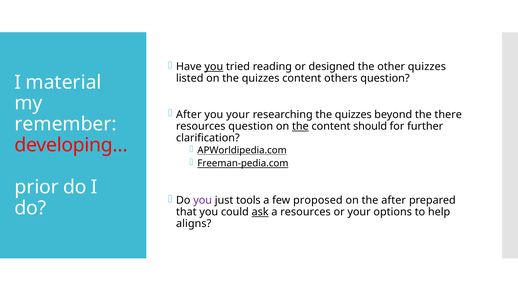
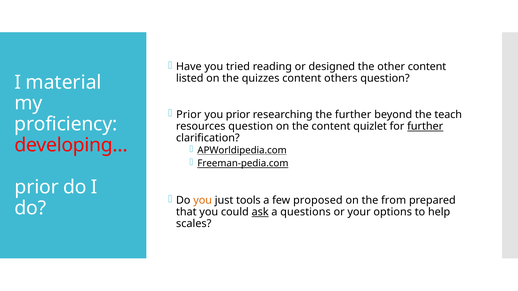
you at (214, 67) underline: present -> none
other quizzes: quizzes -> content
After at (189, 115): After -> Prior
you your: your -> prior
researching the quizzes: quizzes -> further
there: there -> teach
remember: remember -> proficiency
the at (300, 126) underline: present -> none
should: should -> quizlet
further at (425, 126) underline: none -> present
you at (203, 201) colour: purple -> orange
the after: after -> from
a resources: resources -> questions
aligns: aligns -> scales
